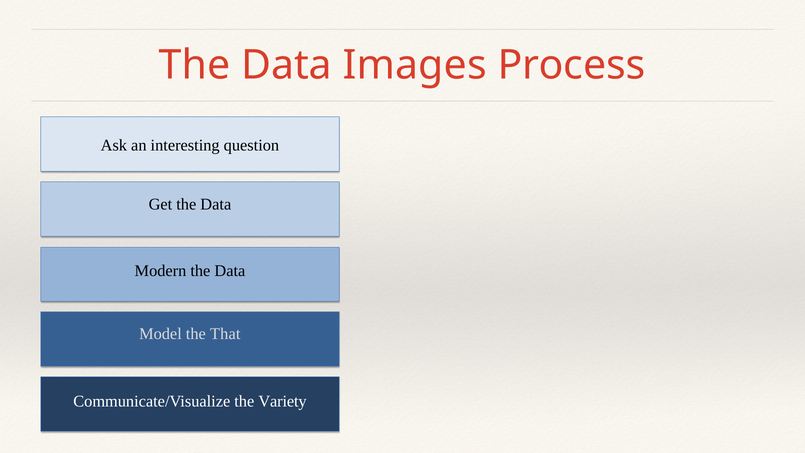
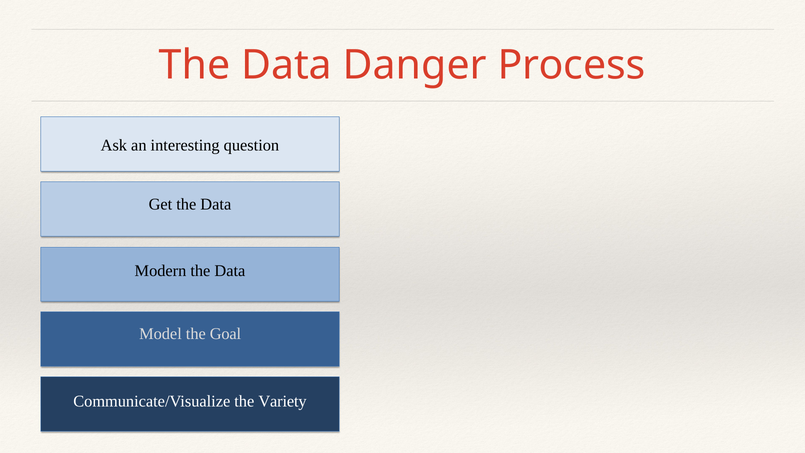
Images: Images -> Danger
That: That -> Goal
